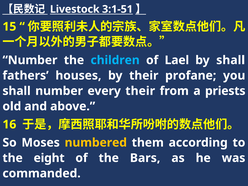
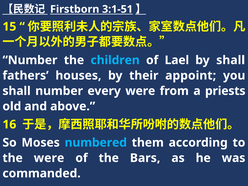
Livestock: Livestock -> Firstborn
profane: profane -> appoint
every their: their -> were
numbered colour: yellow -> light blue
the eight: eight -> were
